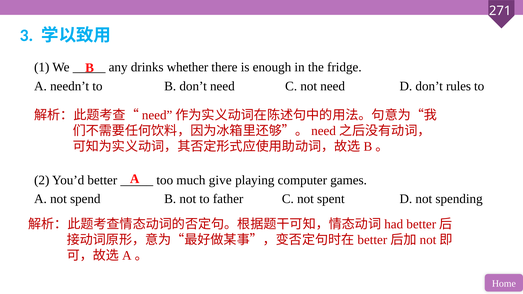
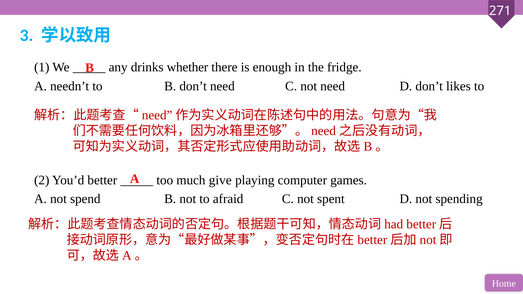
rules: rules -> likes
father: father -> afraid
